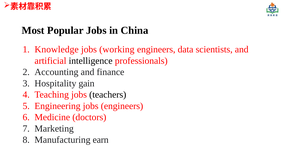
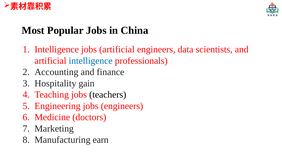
Knowledge at (57, 49): Knowledge -> Intelligence
jobs working: working -> artificial
intelligence at (91, 61) colour: black -> blue
